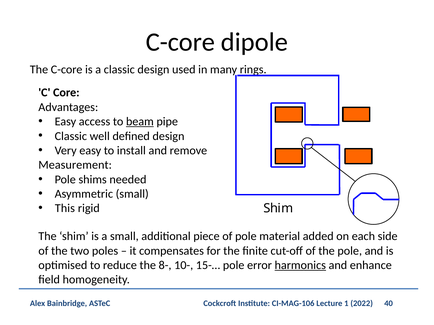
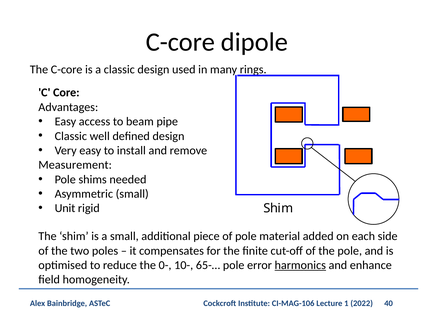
beam underline: present -> none
This: This -> Unit
8-: 8- -> 0-
15-…: 15-… -> 65-…
